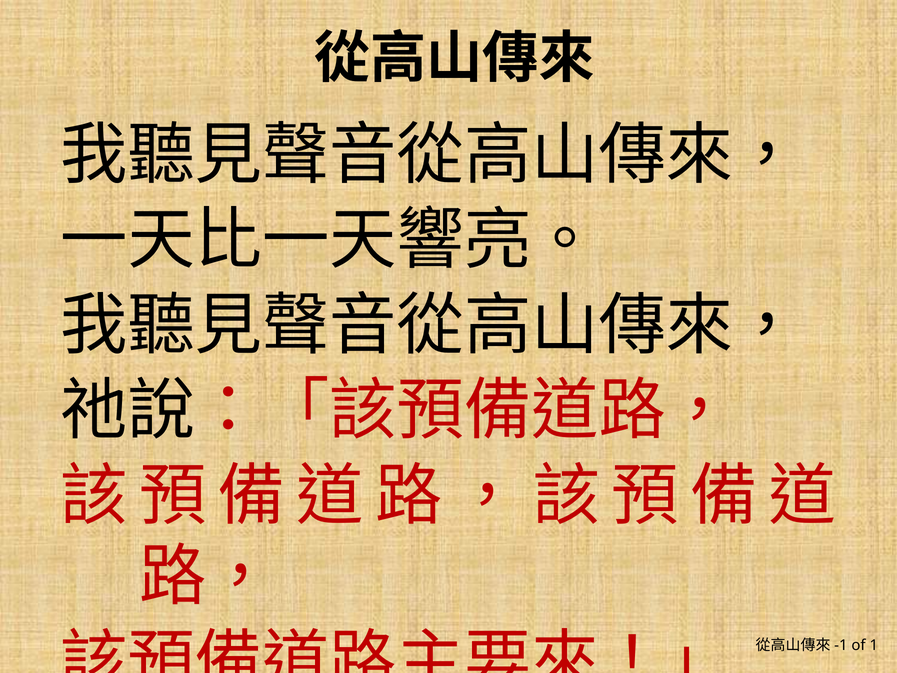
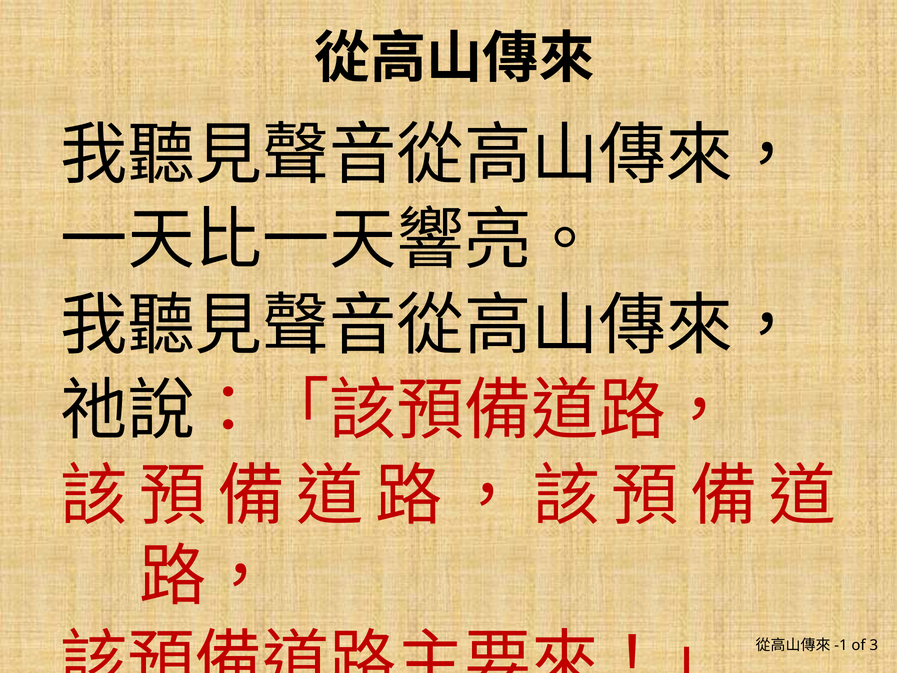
1: 1 -> 3
